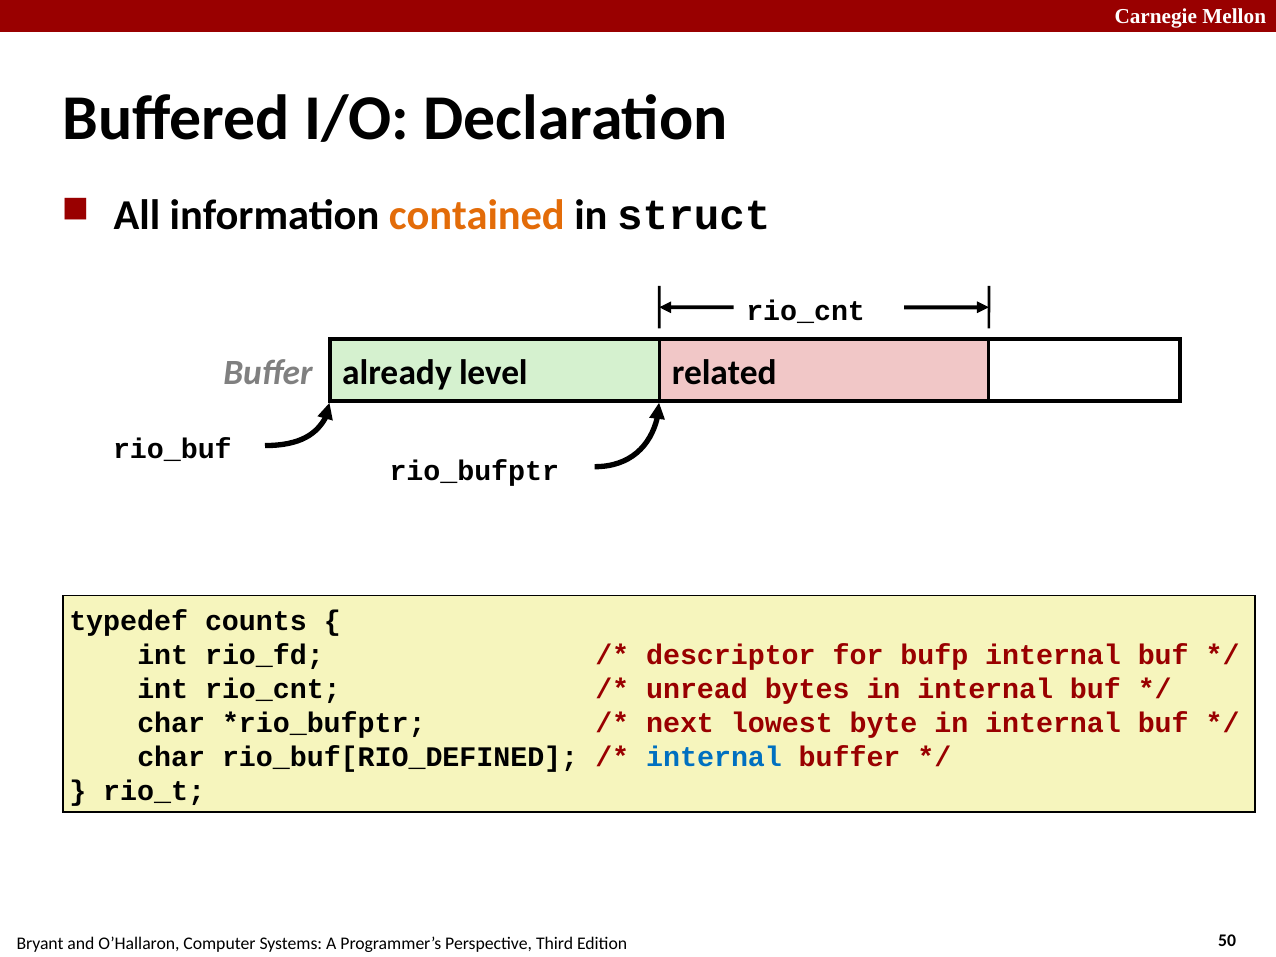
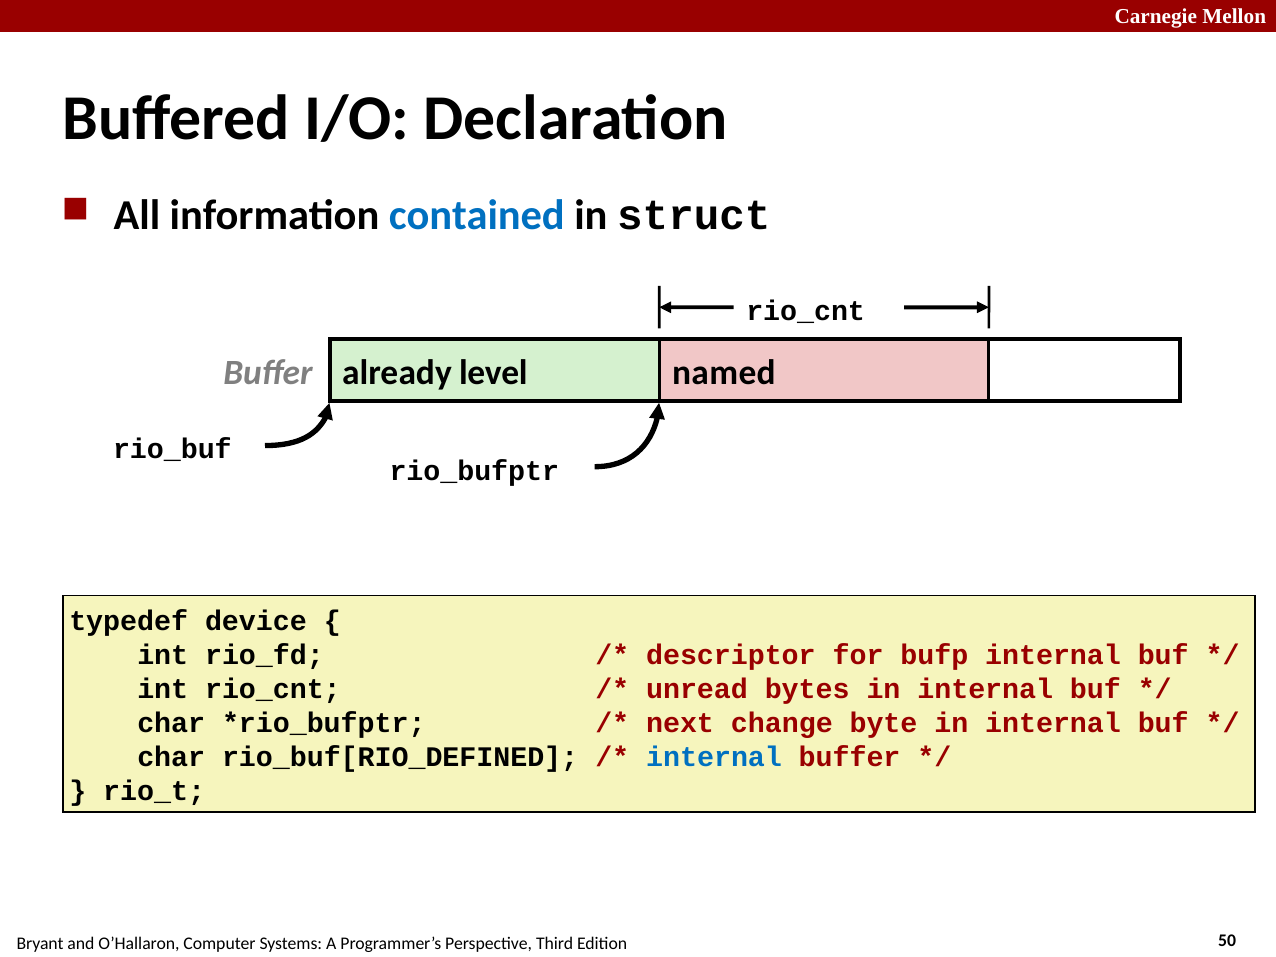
contained colour: orange -> blue
related: related -> named
counts: counts -> device
lowest: lowest -> change
